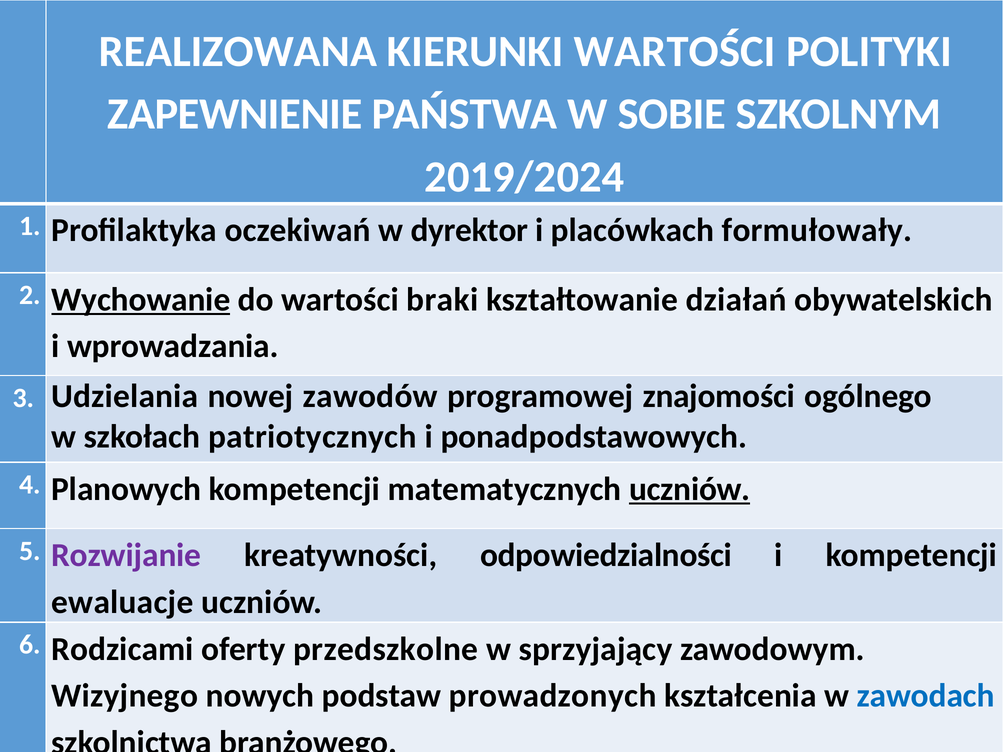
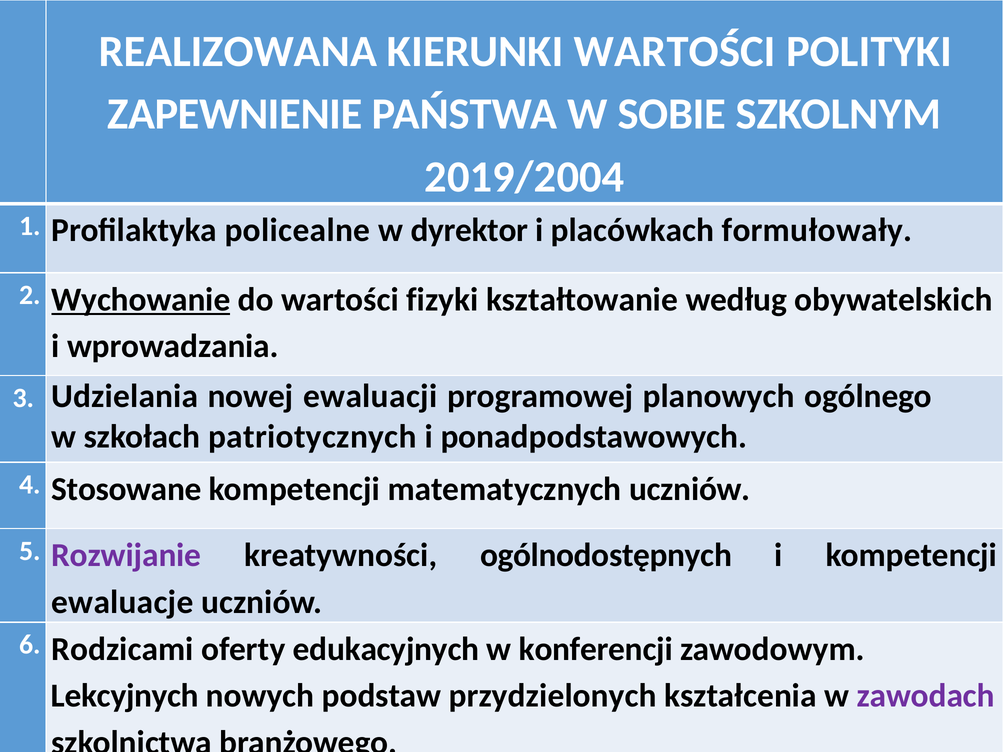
2019/2024: 2019/2024 -> 2019/2004
oczekiwań: oczekiwań -> policealne
braki: braki -> fizyki
działań: działań -> według
zawodów: zawodów -> ewaluacji
znajomości: znajomości -> planowych
Planowych: Planowych -> Stosowane
uczniów at (690, 489) underline: present -> none
odpowiedzialności: odpowiedzialności -> ogólnodostępnych
przedszkolne: przedszkolne -> edukacyjnych
sprzyjający: sprzyjający -> konferencji
Wizyjnego: Wizyjnego -> Lekcyjnych
prowadzonych: prowadzonych -> przydzielonych
zawodach colour: blue -> purple
